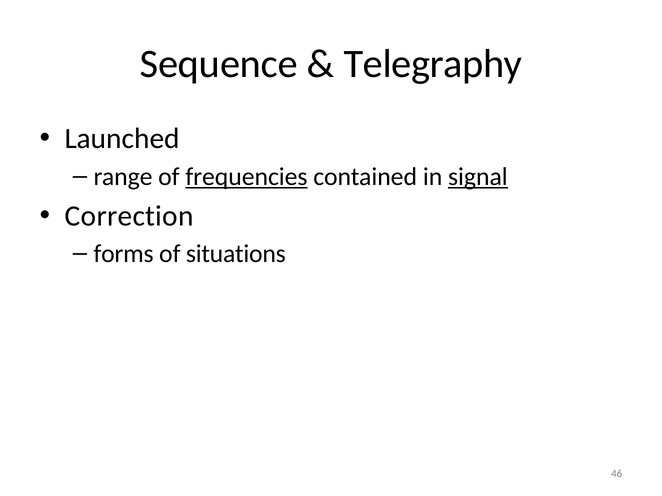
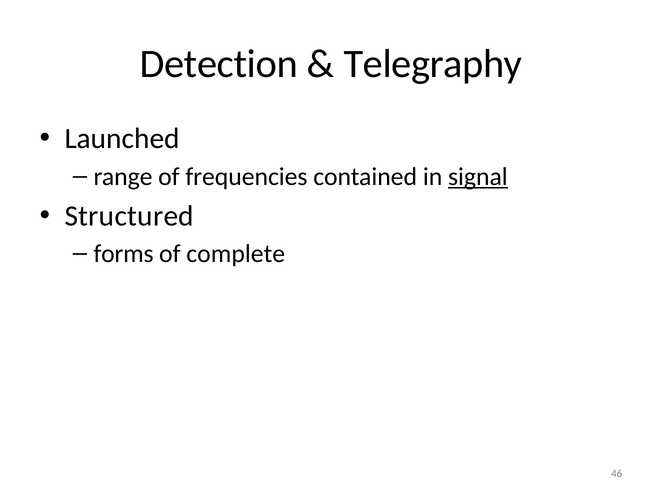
Sequence: Sequence -> Detection
frequencies underline: present -> none
Correction: Correction -> Structured
situations: situations -> complete
